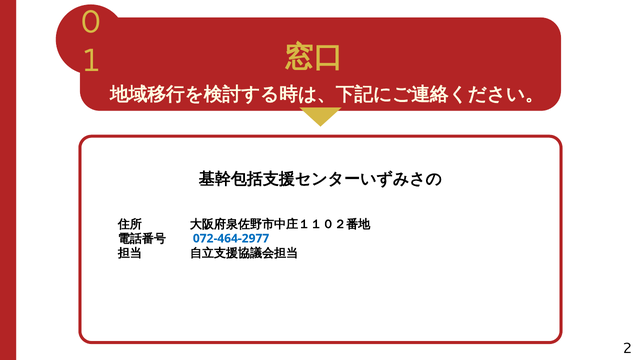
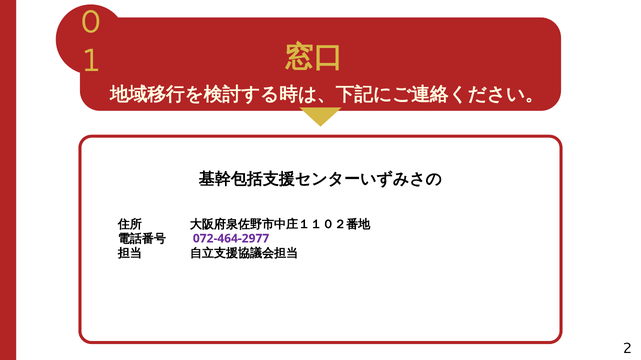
072-464-2977 colour: blue -> purple
